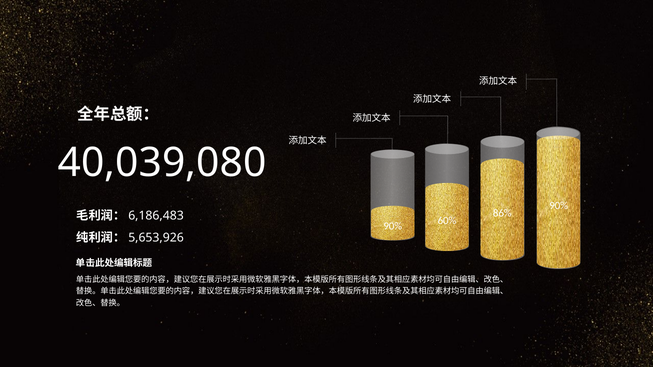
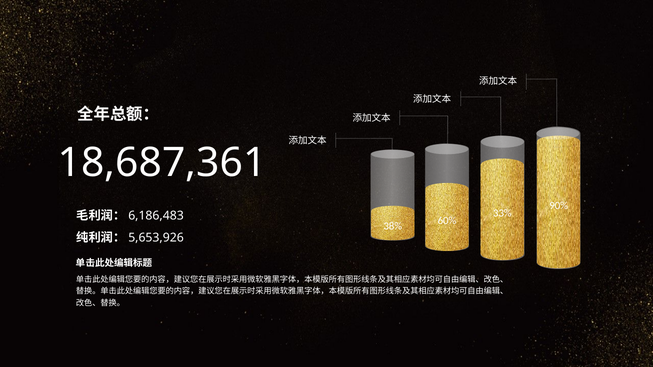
40,039,080: 40,039,080 -> 18,687,361
86%: 86% -> 33%
90% at (393, 227): 90% -> 38%
